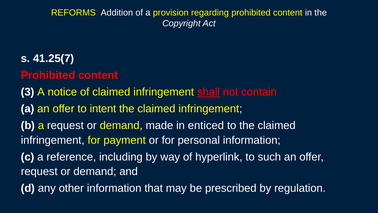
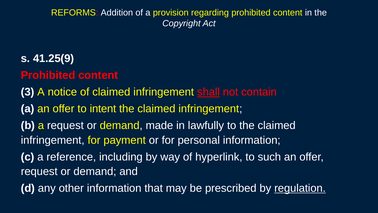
41.25(7: 41.25(7 -> 41.25(9
enticed: enticed -> lawfully
regulation underline: none -> present
